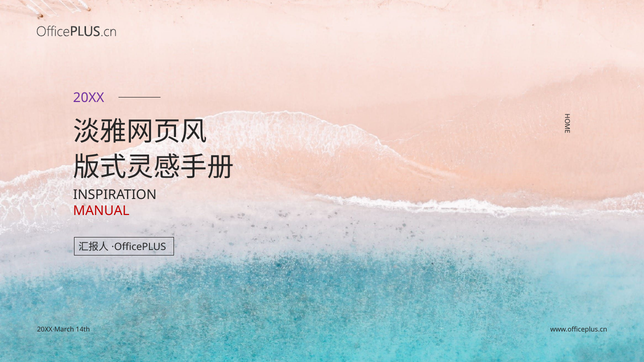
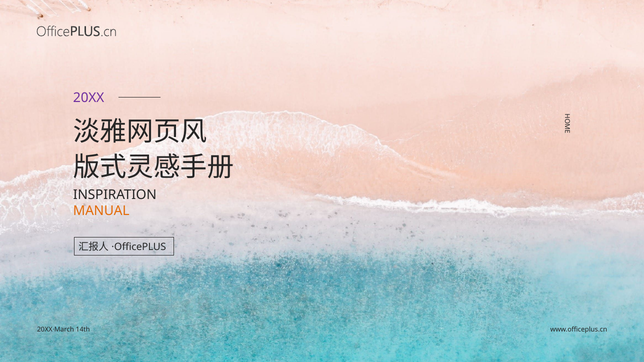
MANUAL colour: red -> orange
